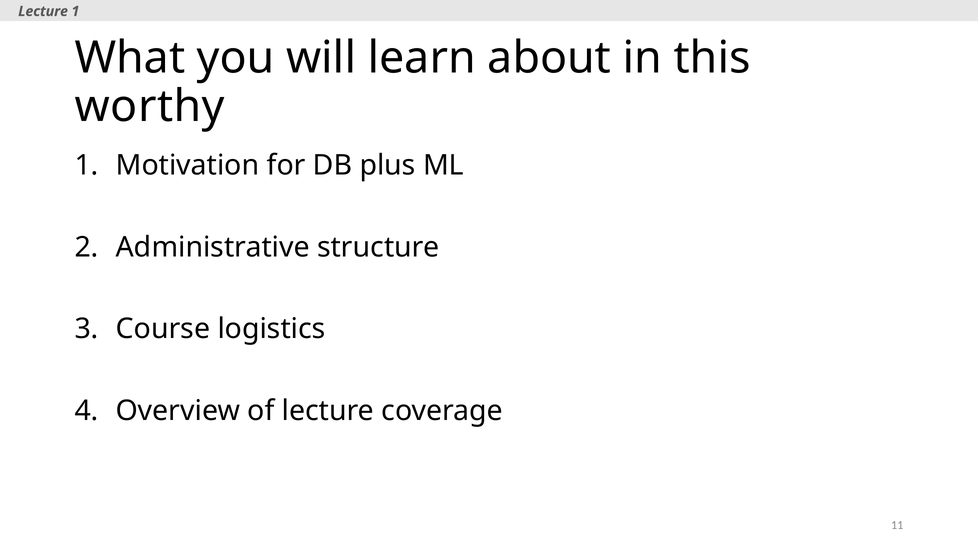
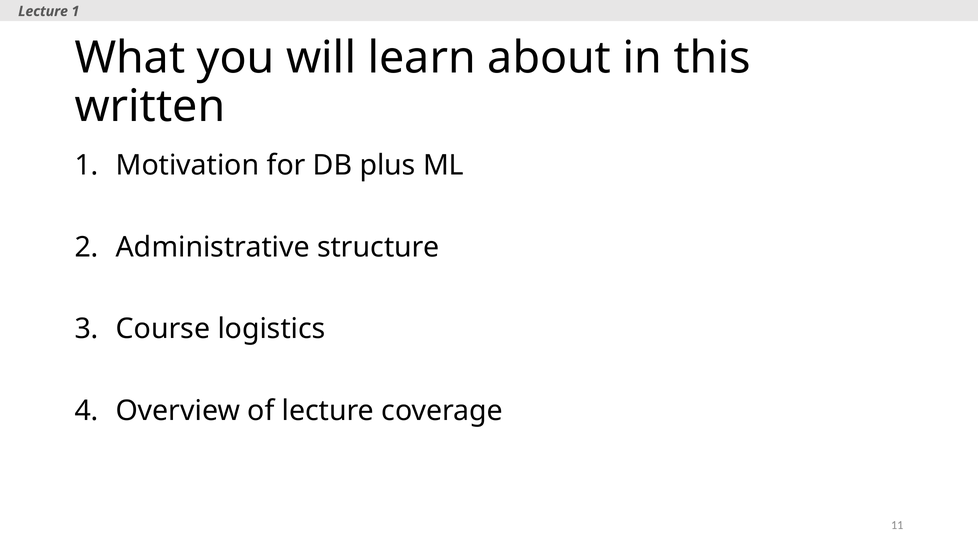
worthy: worthy -> written
